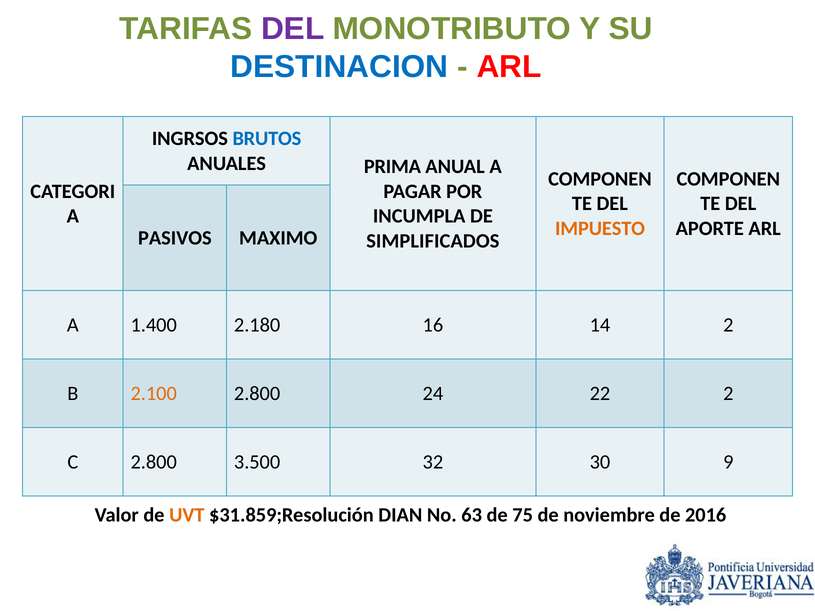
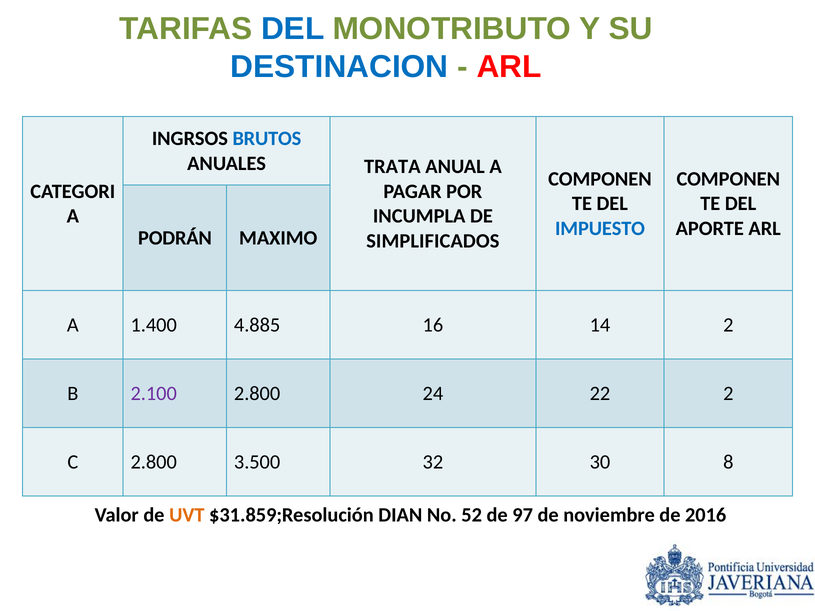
DEL at (293, 29) colour: purple -> blue
PRIMA: PRIMA -> TRATA
IMPUESTO colour: orange -> blue
PASIVOS: PASIVOS -> PODRÁN
2.180: 2.180 -> 4.885
2.100 colour: orange -> purple
9: 9 -> 8
63: 63 -> 52
75: 75 -> 97
